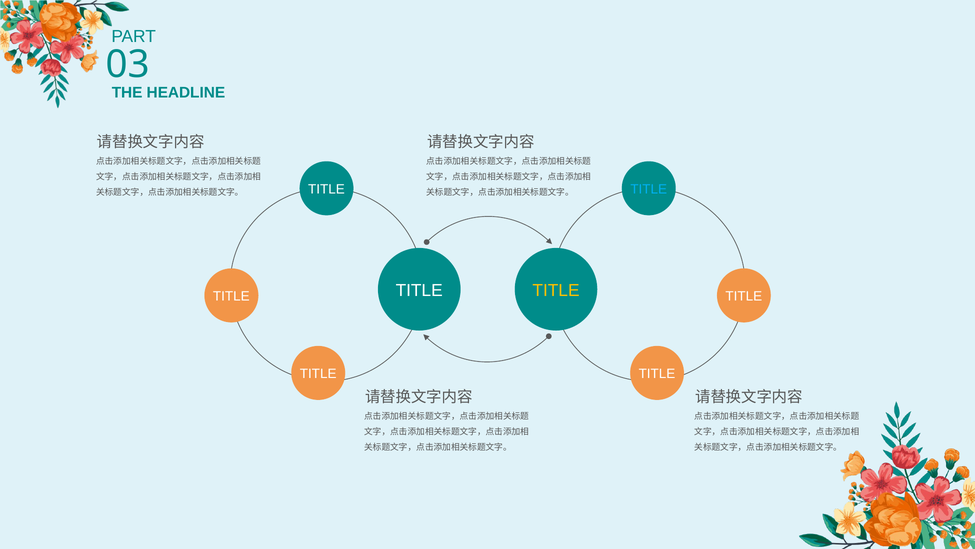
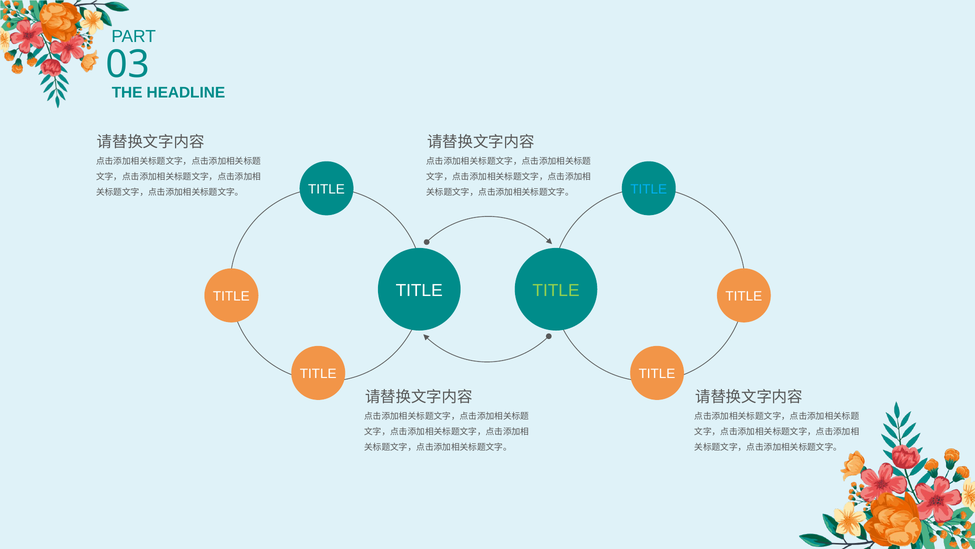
TITLE at (556, 290) colour: yellow -> light green
